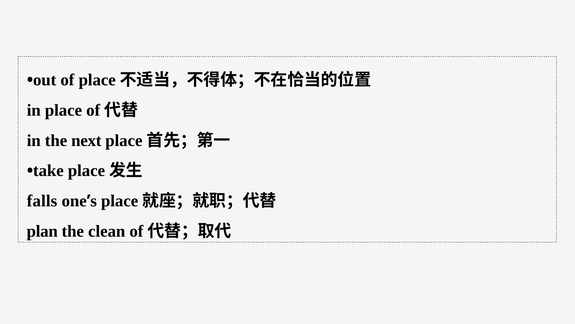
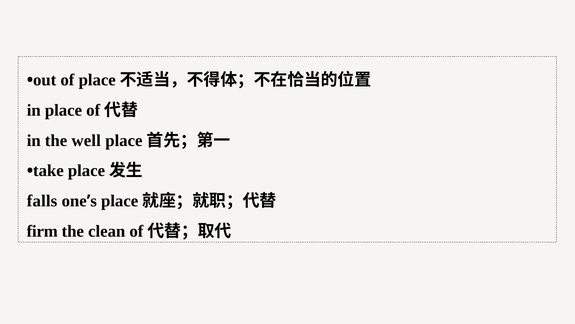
next: next -> well
plan: plan -> firm
